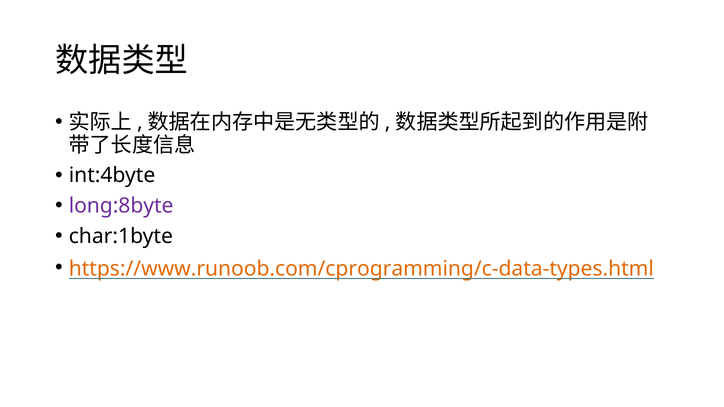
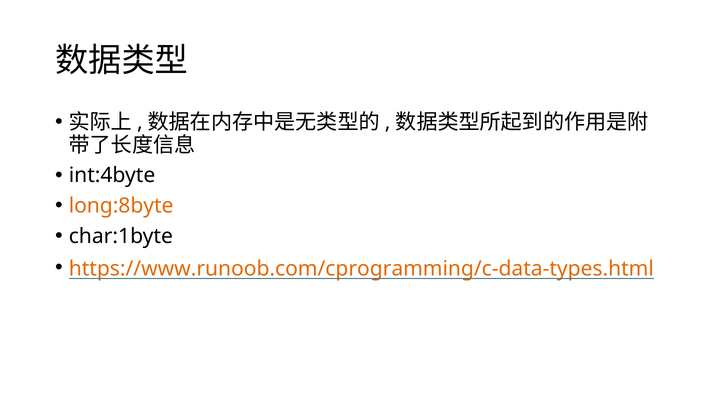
long:8byte colour: purple -> orange
